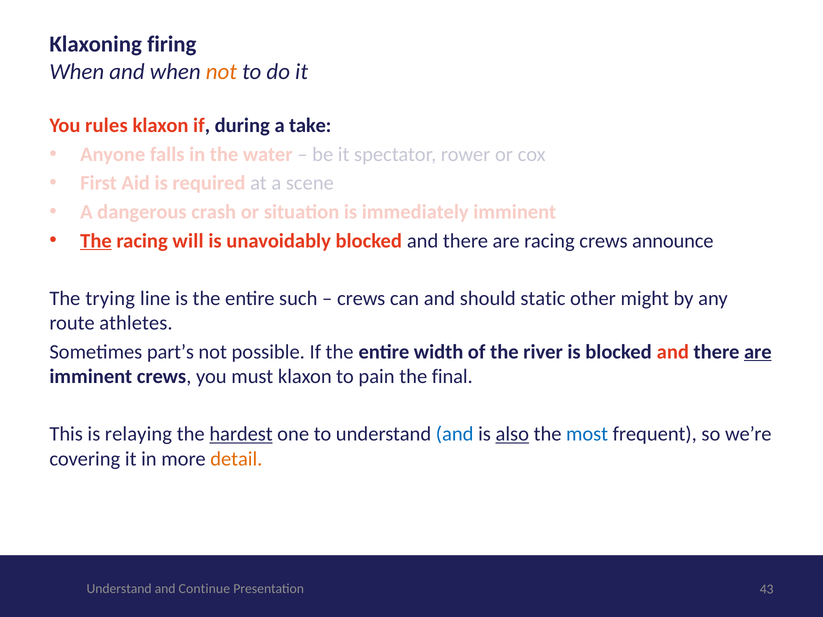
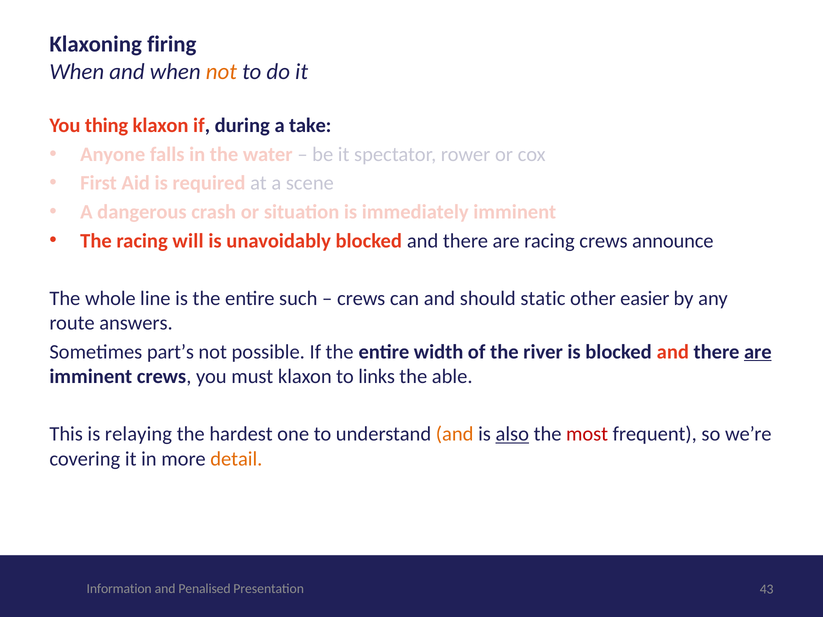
rules: rules -> thing
The at (96, 241) underline: present -> none
trying: trying -> whole
might: might -> easier
athletes: athletes -> answers
pain: pain -> links
final: final -> able
hardest underline: present -> none
and at (455, 434) colour: blue -> orange
most colour: blue -> red
Understand at (119, 589): Understand -> Information
Continue: Continue -> Penalised
